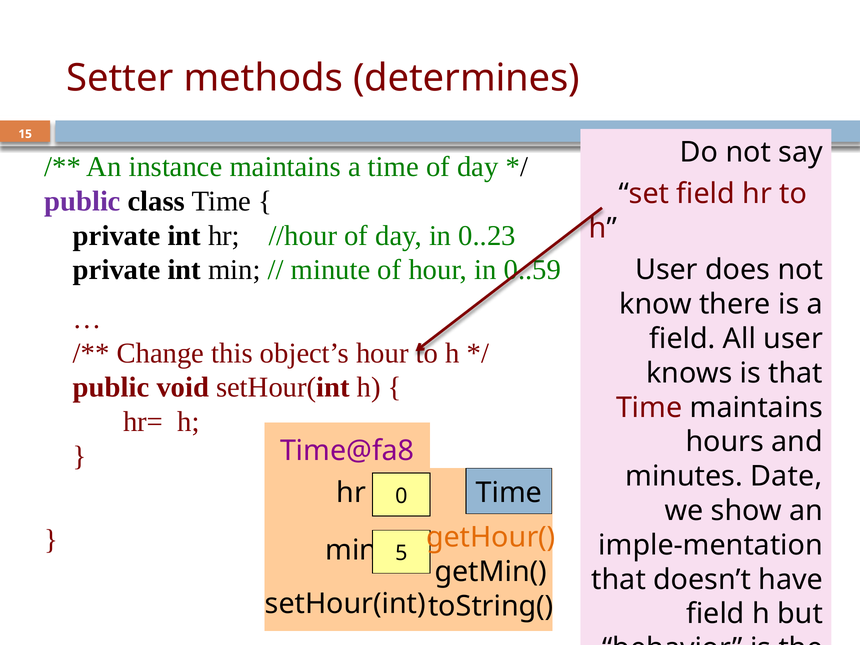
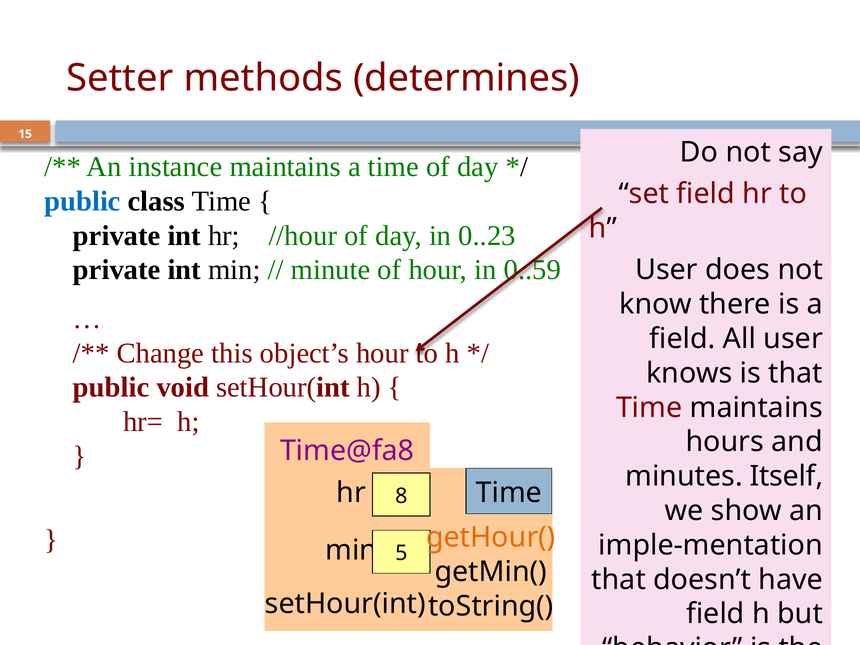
public at (82, 201) colour: purple -> blue
Date: Date -> Itself
0: 0 -> 8
